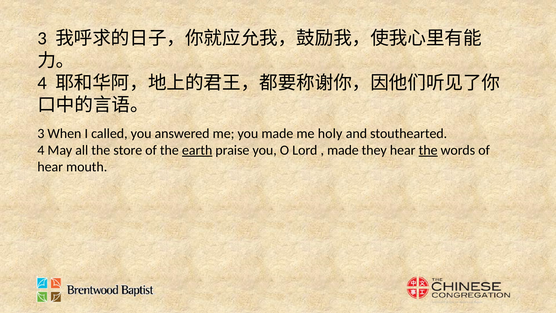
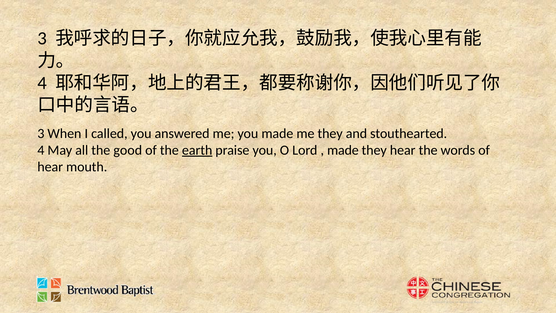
me holy: holy -> they
store: store -> good
the at (428, 150) underline: present -> none
